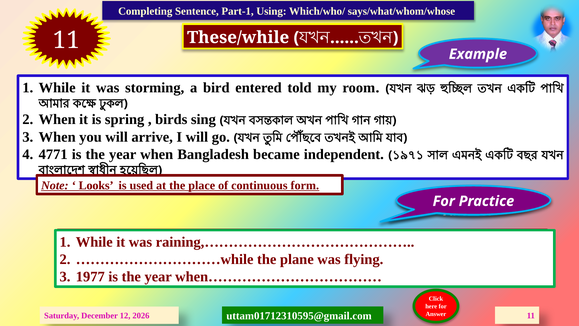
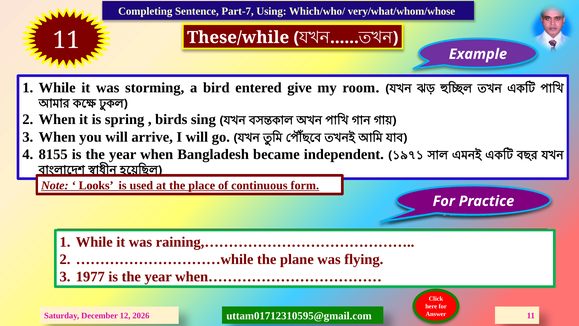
Part-1: Part-1 -> Part-7
says/what/whom/whose: says/what/whom/whose -> very/what/whom/whose
told: told -> give
4771: 4771 -> 8155
